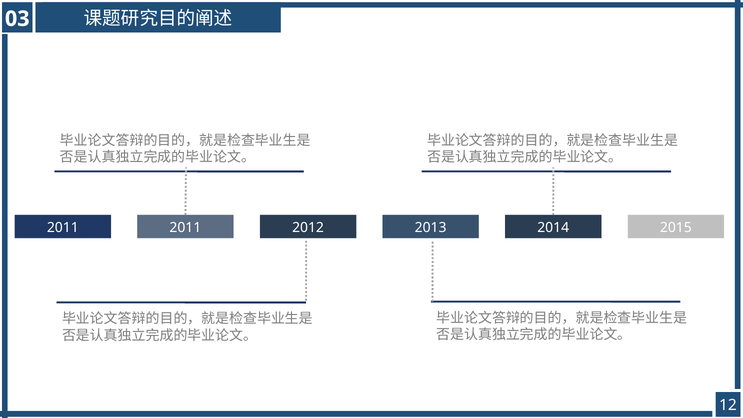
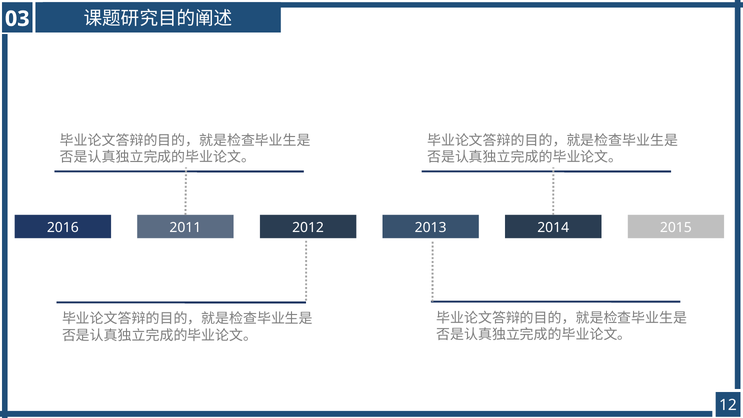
2011 at (63, 227): 2011 -> 2016
